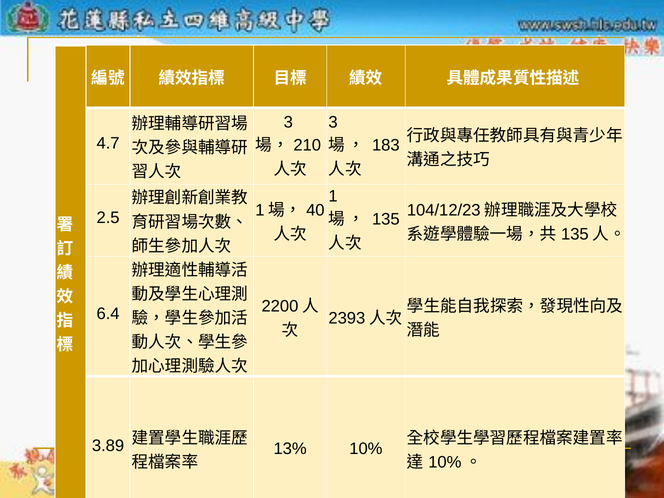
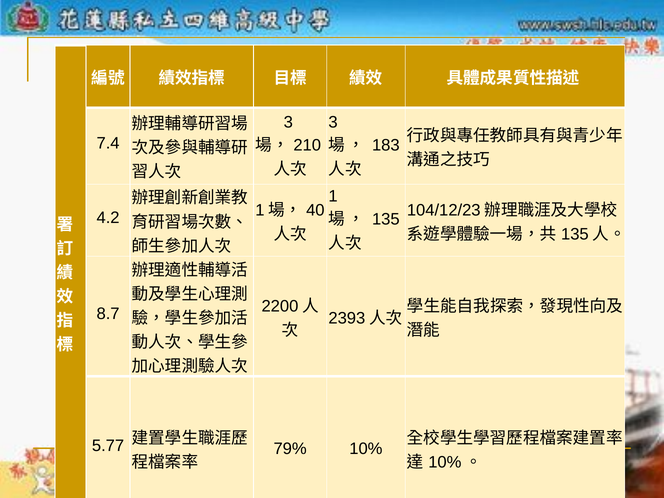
4.7: 4.7 -> 7.4
2.5: 2.5 -> 4.2
6.4: 6.4 -> 8.7
3.89: 3.89 -> 5.77
13%: 13% -> 79%
